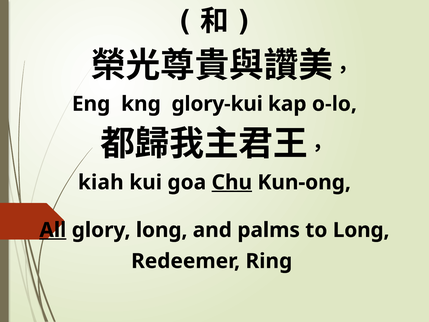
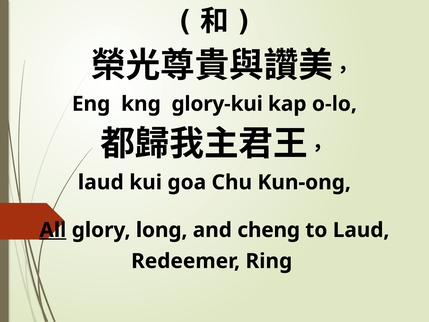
kiah at (101, 182): kiah -> laud
Chu underline: present -> none
palms: palms -> cheng
to Long: Long -> Laud
